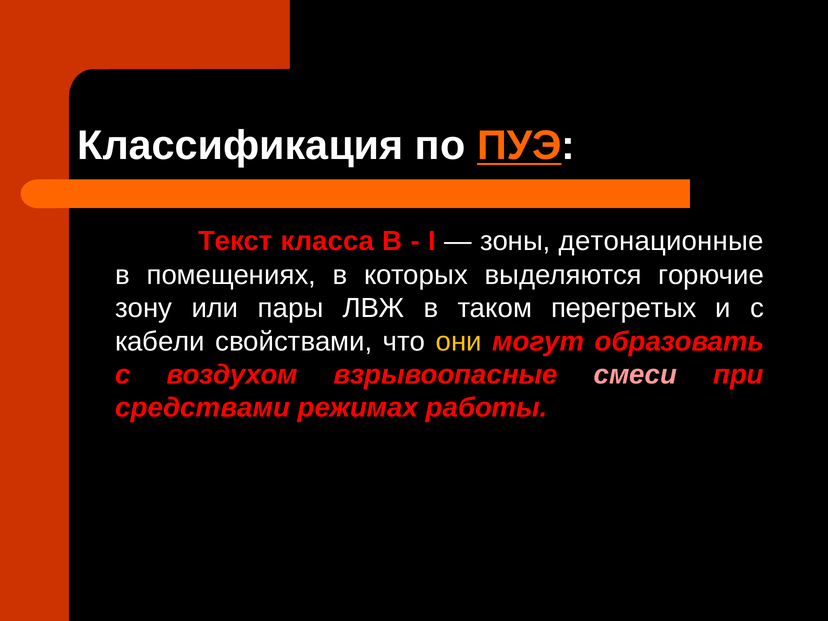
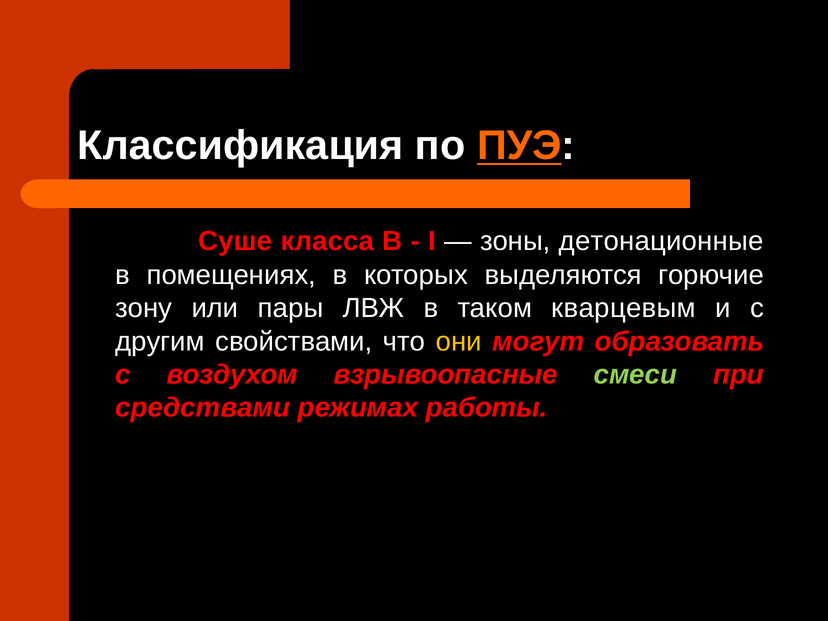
Текст: Текст -> Суше
перегретых: перегретых -> кварцевым
кабели: кабели -> другим
смеси colour: pink -> light green
